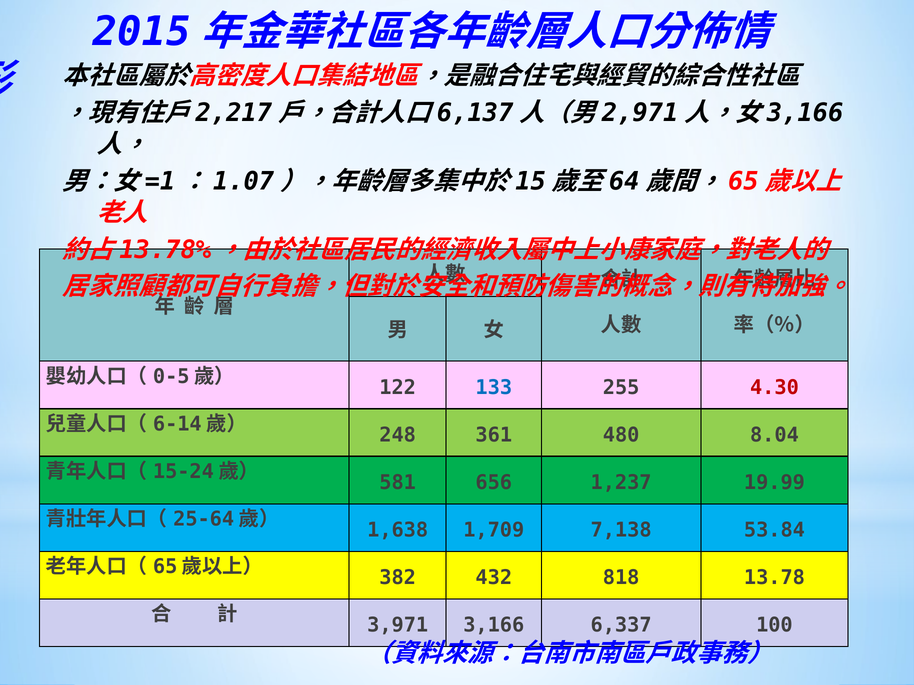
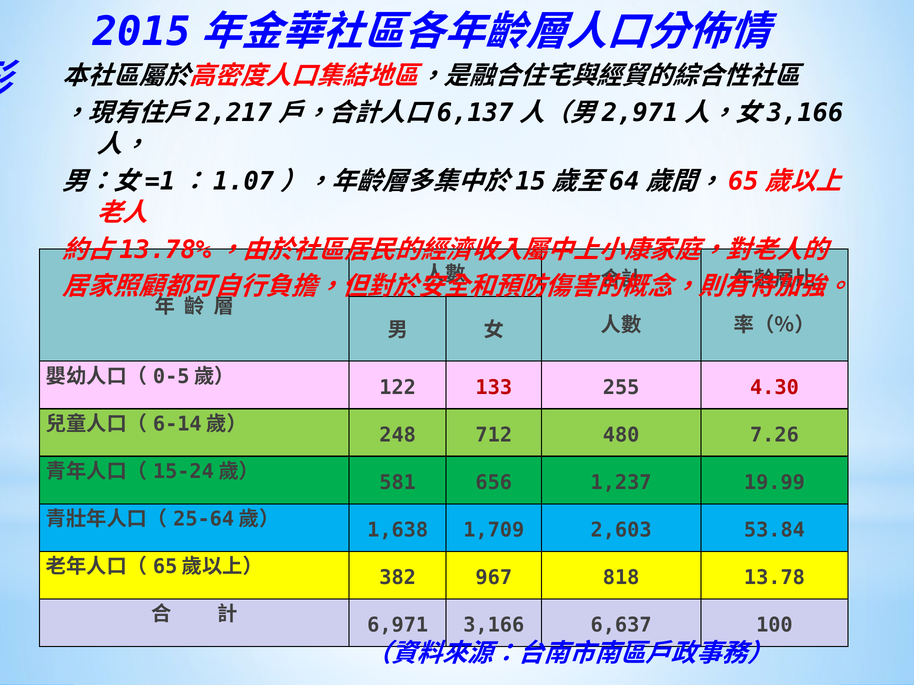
133 colour: blue -> red
361: 361 -> 712
8.04: 8.04 -> 7.26
7,138: 7,138 -> 2,603
432: 432 -> 967
3,971: 3,971 -> 6,971
6,337: 6,337 -> 6,637
